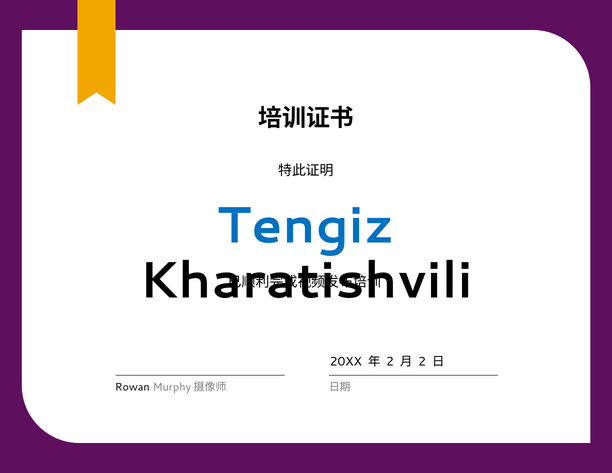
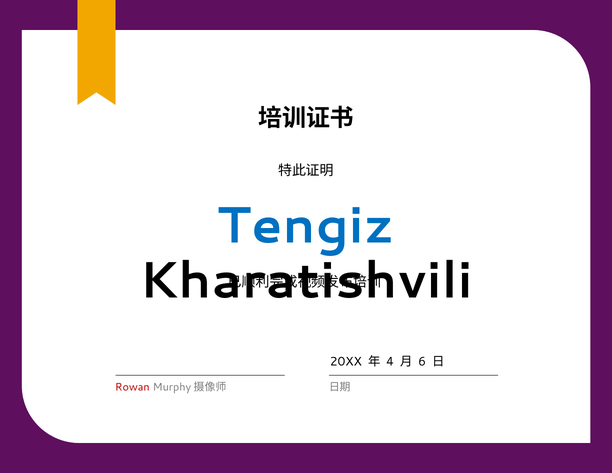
2 at (390, 362): 2 -> 4
2 at (422, 362): 2 -> 6
Rowan colour: black -> red
